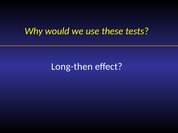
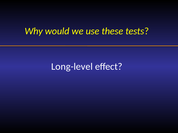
Long-then: Long-then -> Long-level
